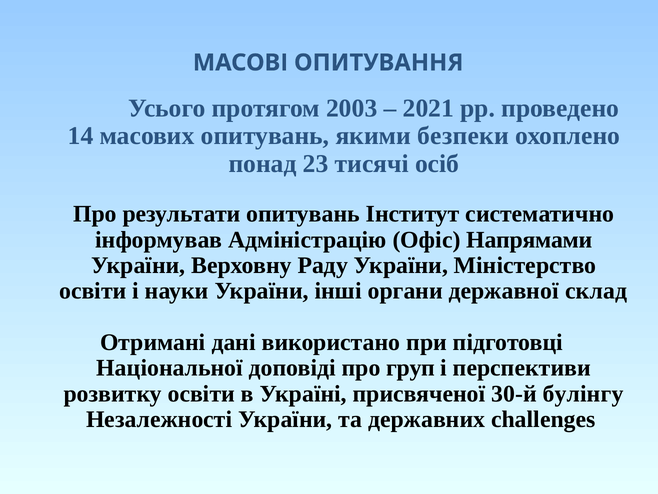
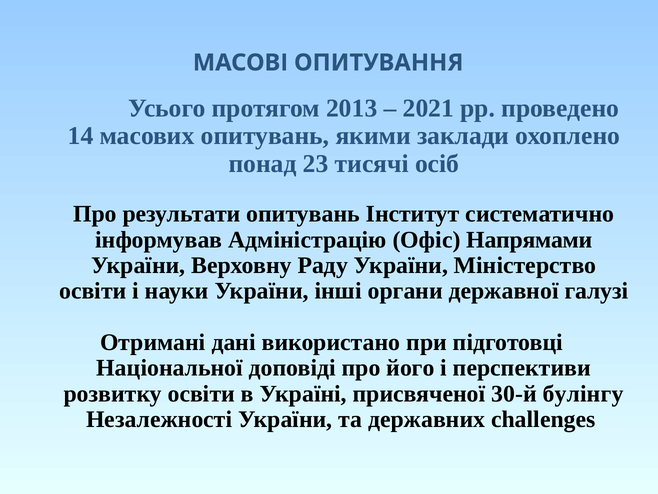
2003: 2003 -> 2013
безпеки: безпеки -> заклади
склад: склад -> галузі
груп: груп -> його
